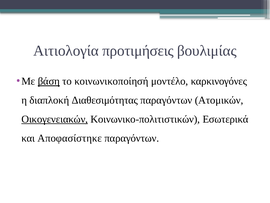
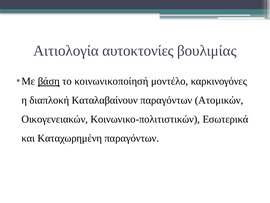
προτιμήσεις: προτιμήσεις -> αυτοκτονίες
Διαθεσιμότητας: Διαθεσιμότητας -> Καταλαβαίνουν
Οικογενειακών underline: present -> none
Αποφασίστηκε: Αποφασίστηκε -> Καταχωρημένη
